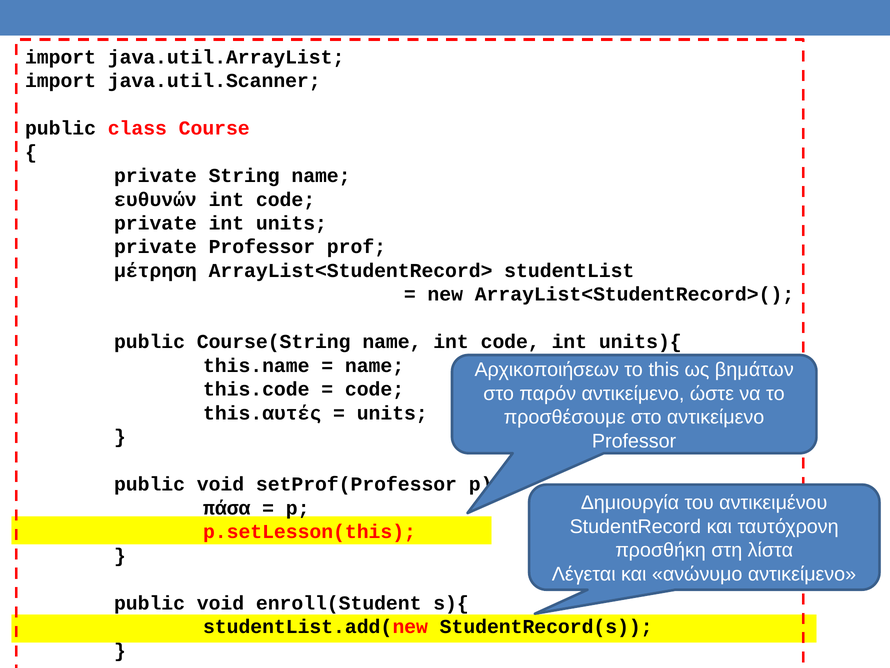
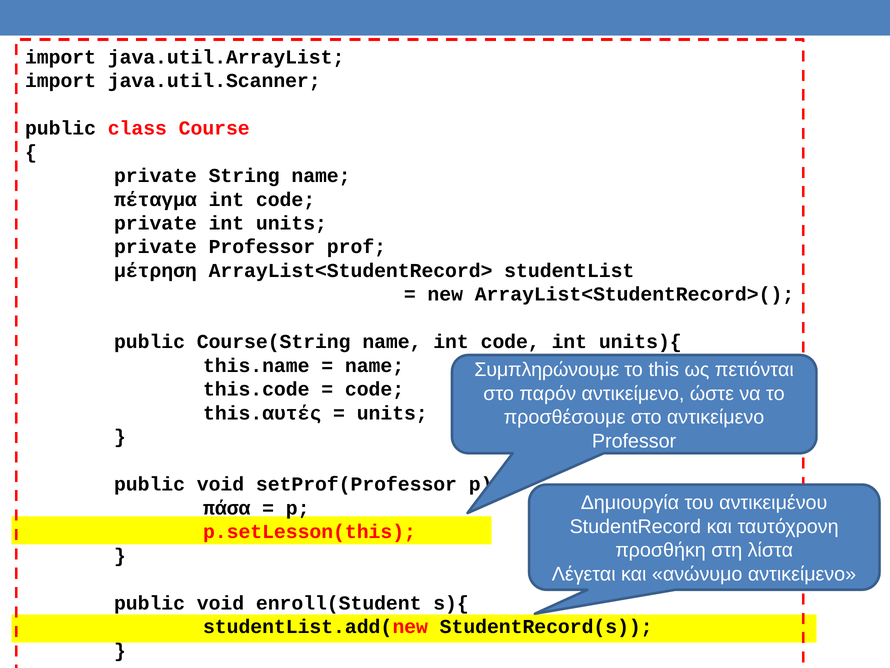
ευθυνών: ευθυνών -> πέταγμα
Αρχικοποιήσεων: Αρχικοποιήσεων -> Συμπληρώνουμε
βημάτων: βημάτων -> πετιόνται
